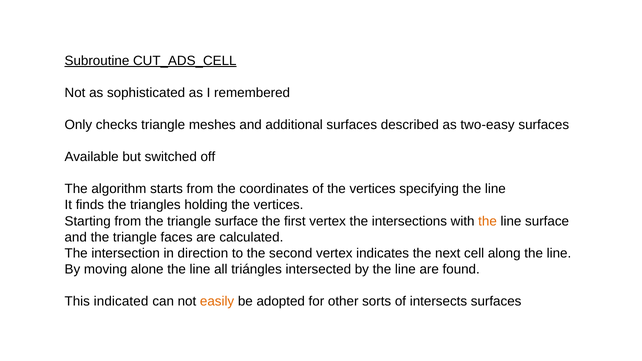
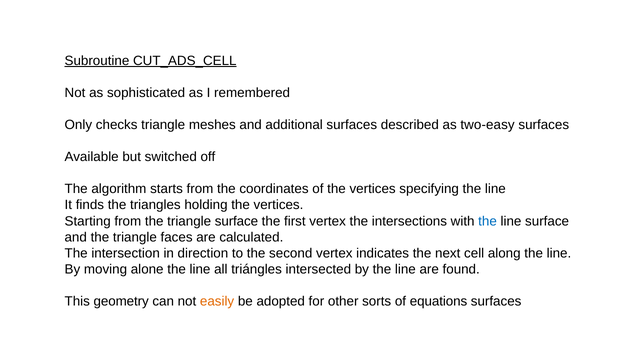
the at (488, 221) colour: orange -> blue
indicated: indicated -> geometry
intersects: intersects -> equations
